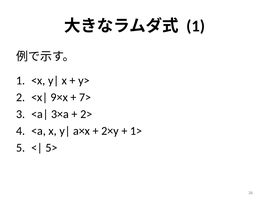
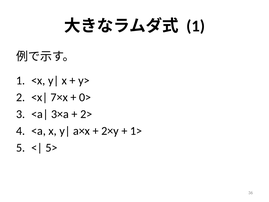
9×x: 9×x -> 7×x
7>: 7> -> 0>
